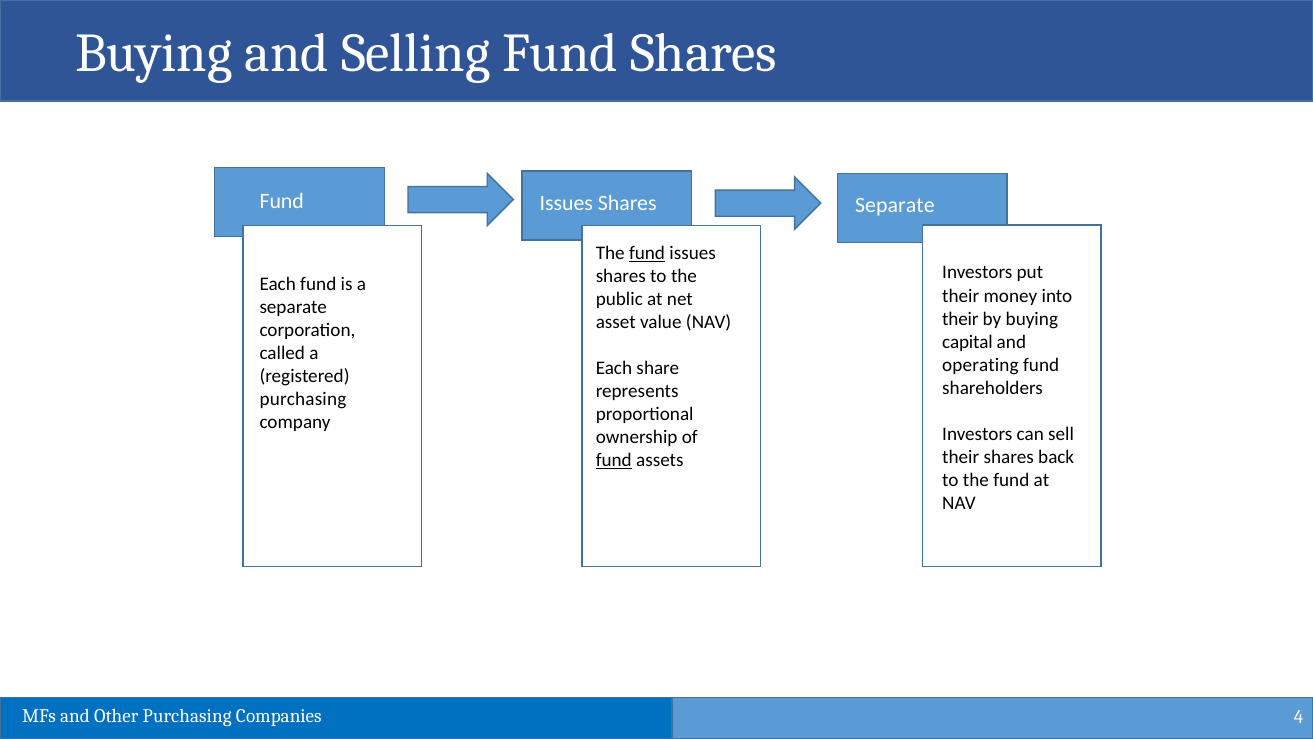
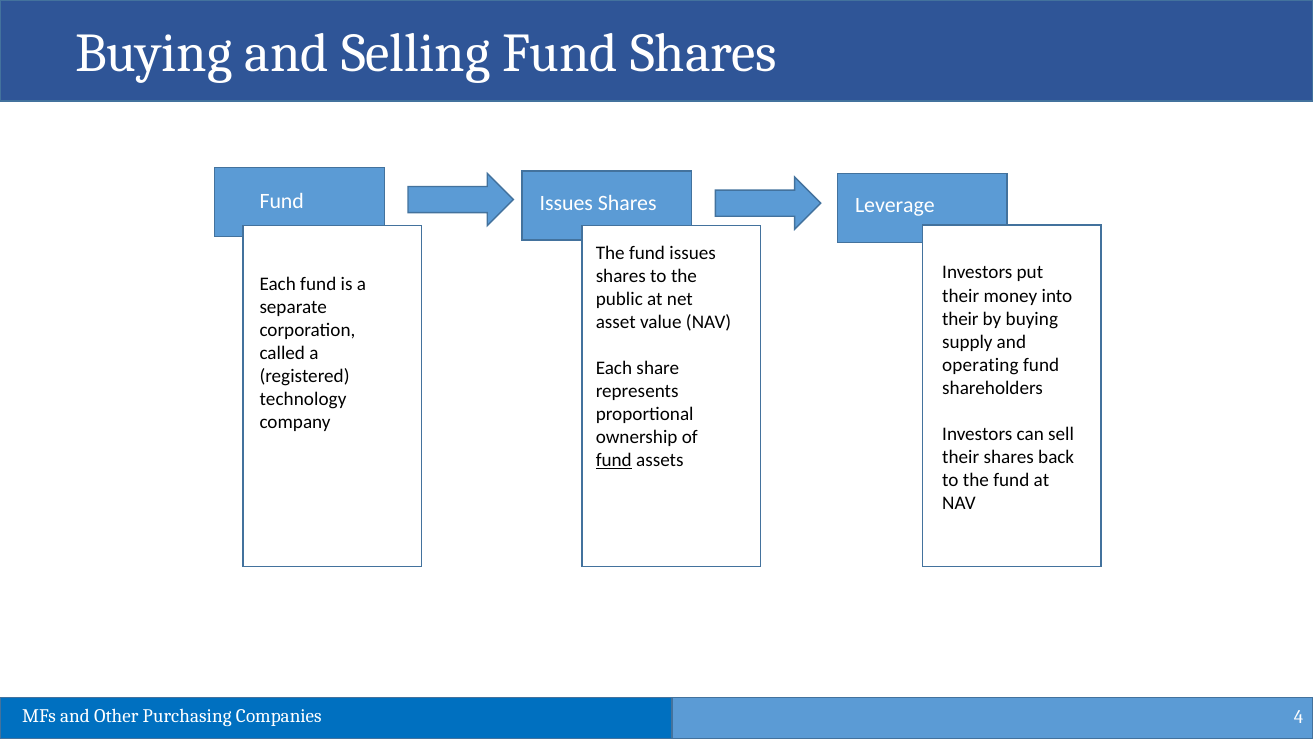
Shares Separate: Separate -> Leverage
fund at (647, 253) underline: present -> none
capital: capital -> supply
purchasing at (303, 399): purchasing -> technology
